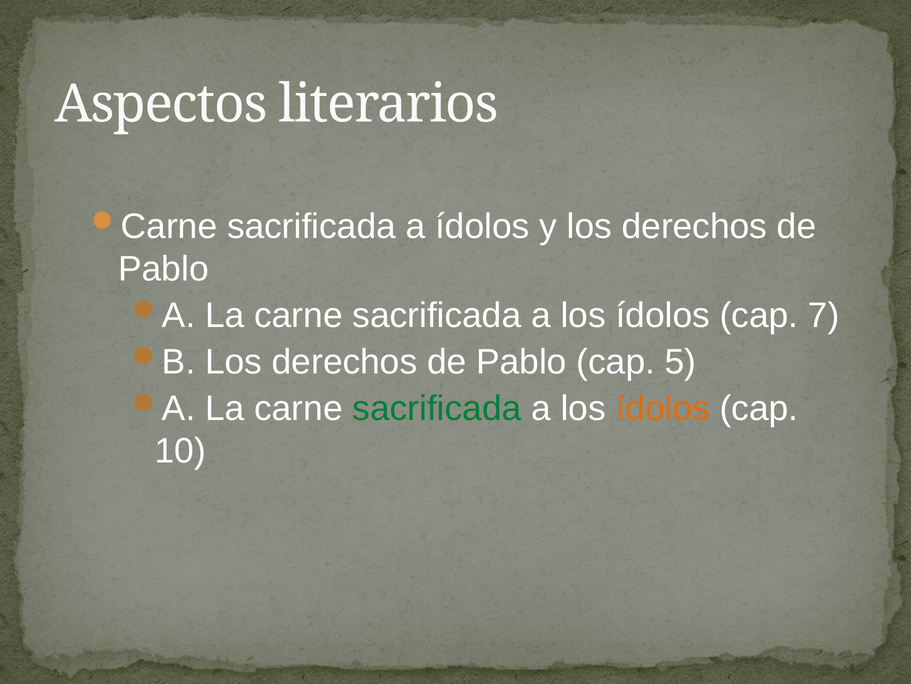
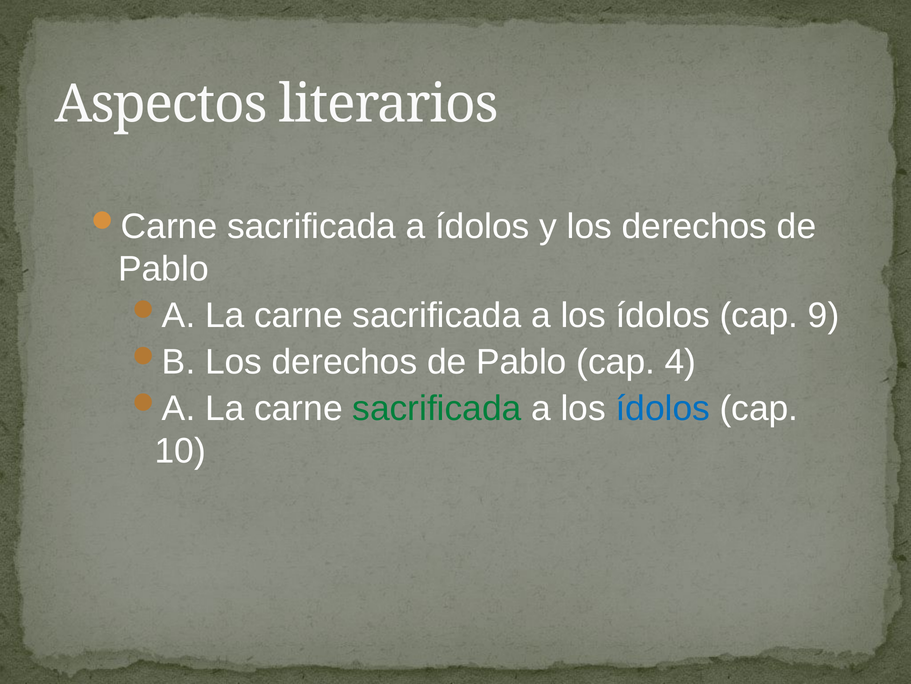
7: 7 -> 9
5: 5 -> 4
ídolos at (663, 408) colour: orange -> blue
